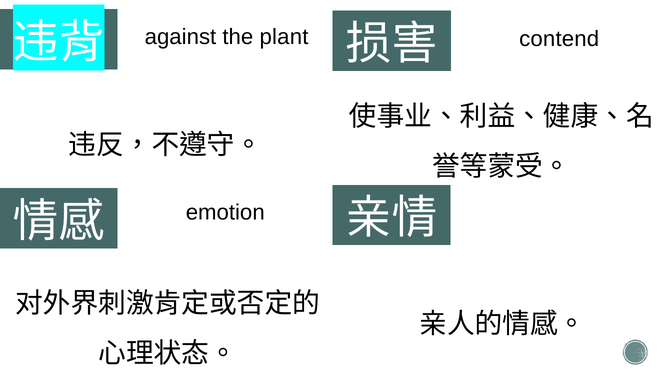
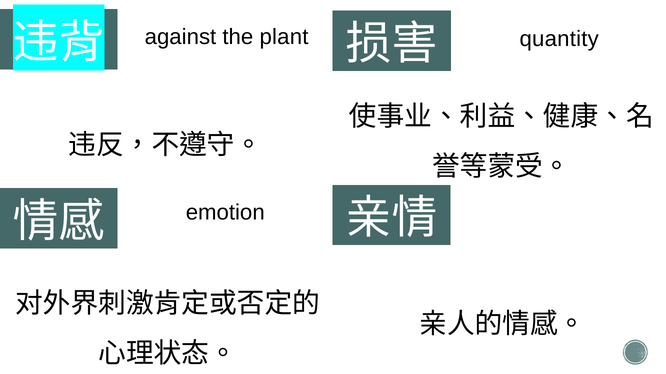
contend: contend -> quantity
